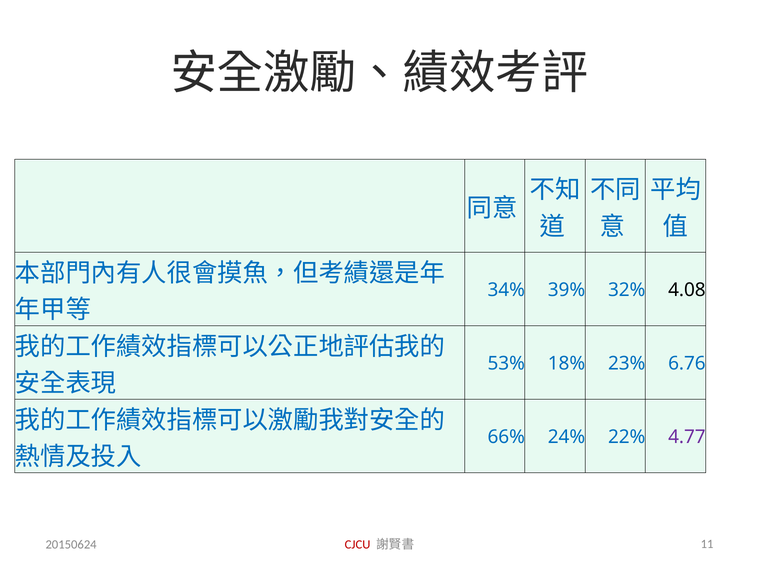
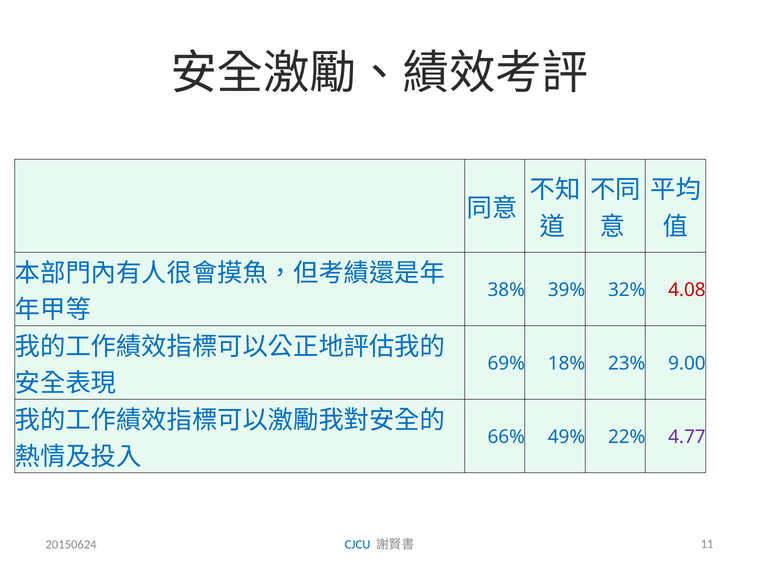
34%: 34% -> 38%
4.08 colour: black -> red
53%: 53% -> 69%
6.76: 6.76 -> 9.00
24%: 24% -> 49%
CJCU colour: red -> blue
